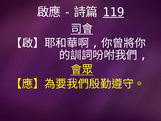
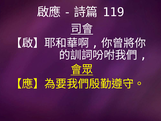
119 underline: present -> none
